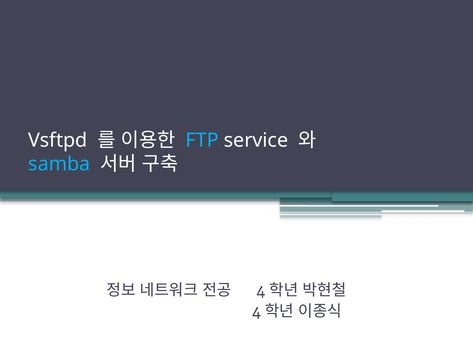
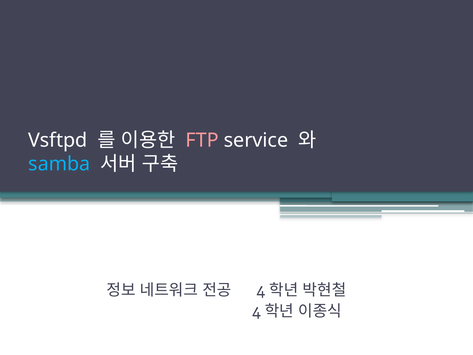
FTP colour: light blue -> pink
